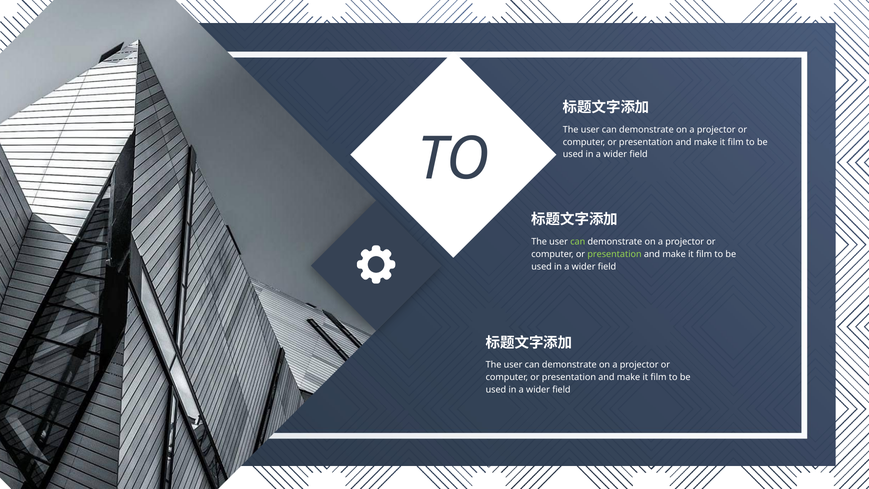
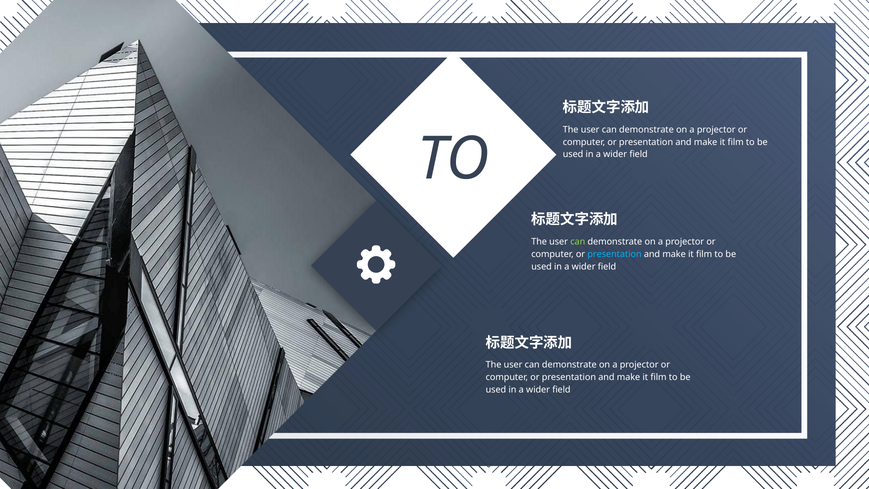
presentation at (615, 254) colour: light green -> light blue
